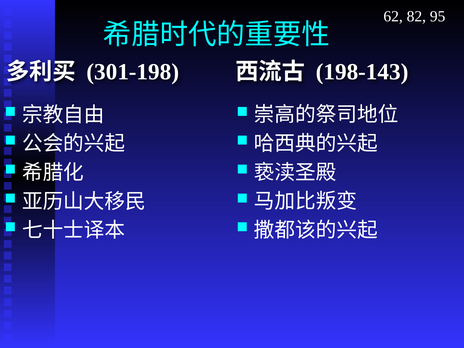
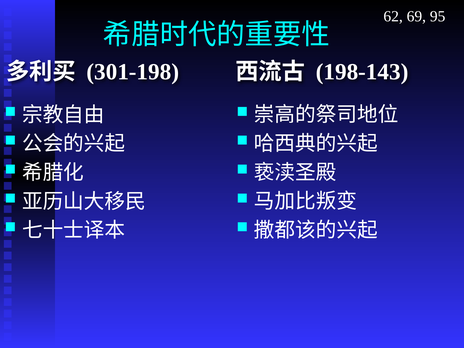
82: 82 -> 69
